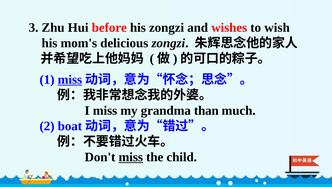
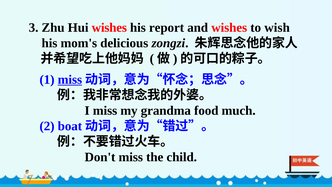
Hui before: before -> wishes
his zongzi: zongzi -> report
than: than -> food
miss at (131, 157) underline: present -> none
